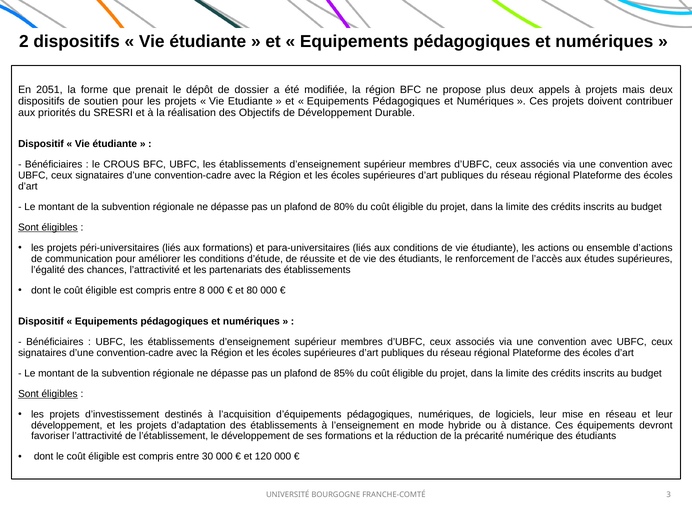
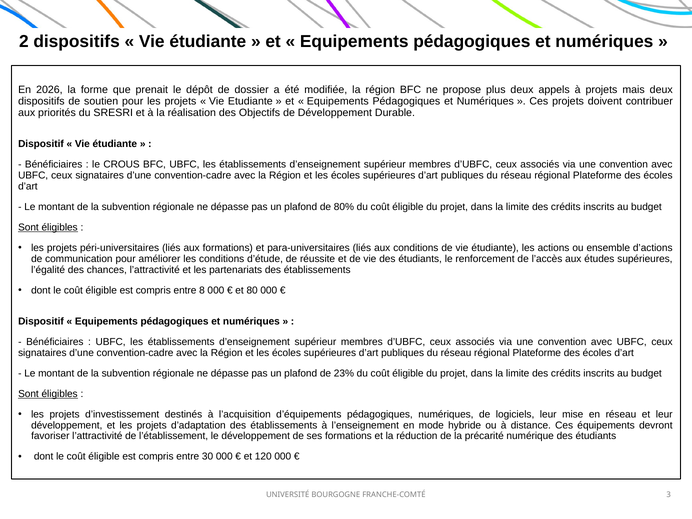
2051: 2051 -> 2026
85%: 85% -> 23%
